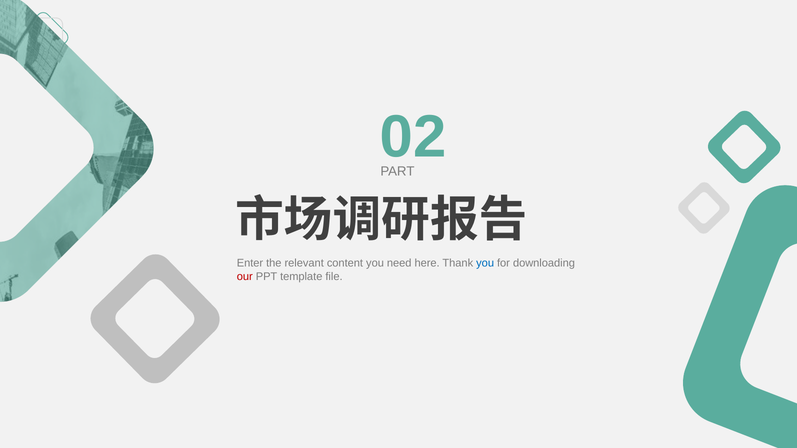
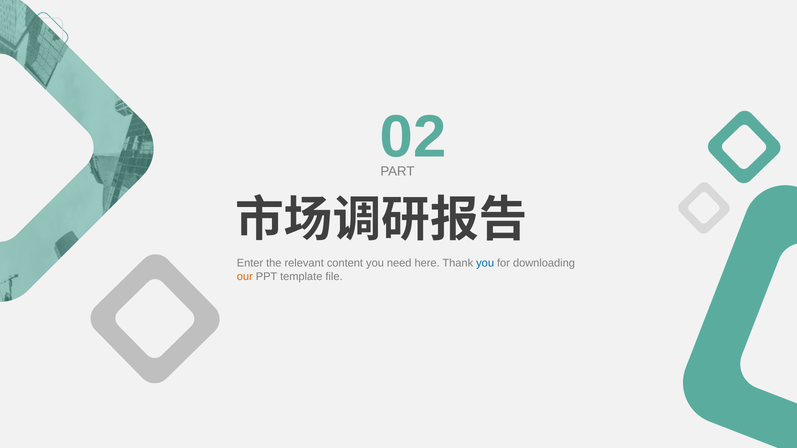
our colour: red -> orange
